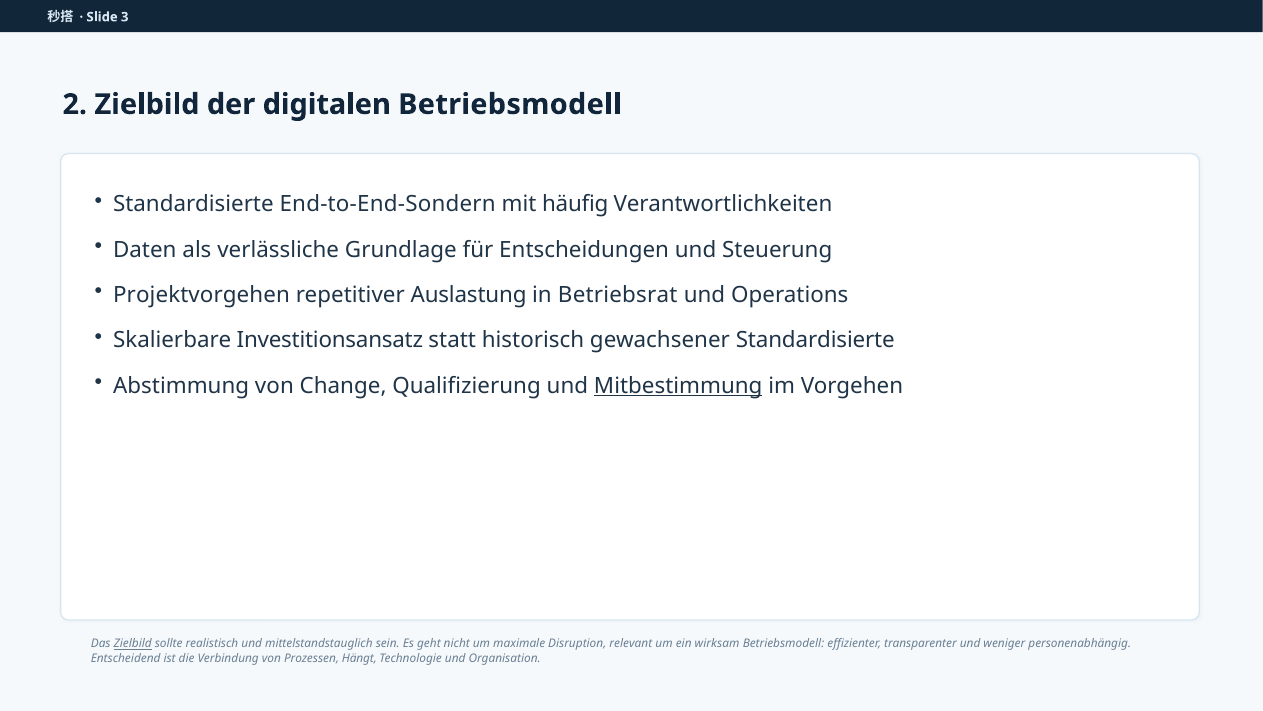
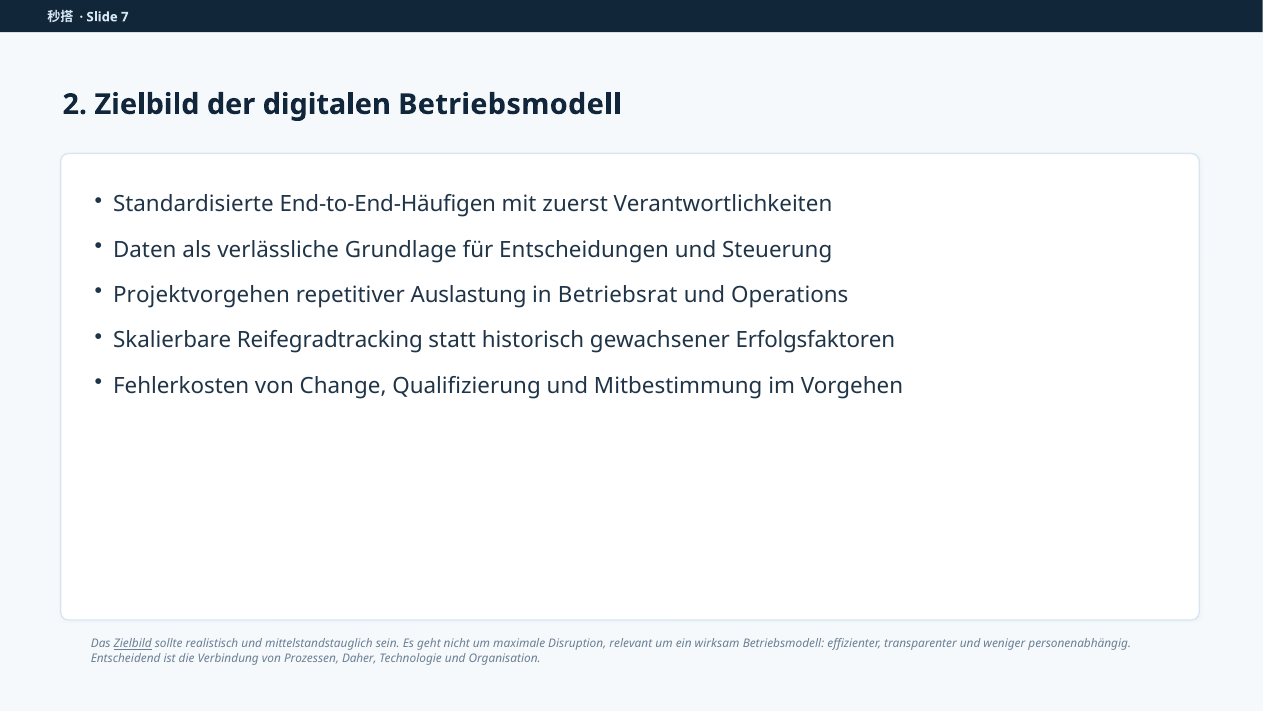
3: 3 -> 7
End-to-End-Sondern: End-to-End-Sondern -> End-to-End-Häufigen
häufig: häufig -> zuerst
Investitionsansatz: Investitionsansatz -> Reifegradtracking
gewachsener Standardisierte: Standardisierte -> Erfolgsfaktoren
Abstimmung: Abstimmung -> Fehlerkosten
Mitbestimmung underline: present -> none
Hängt: Hängt -> Daher
